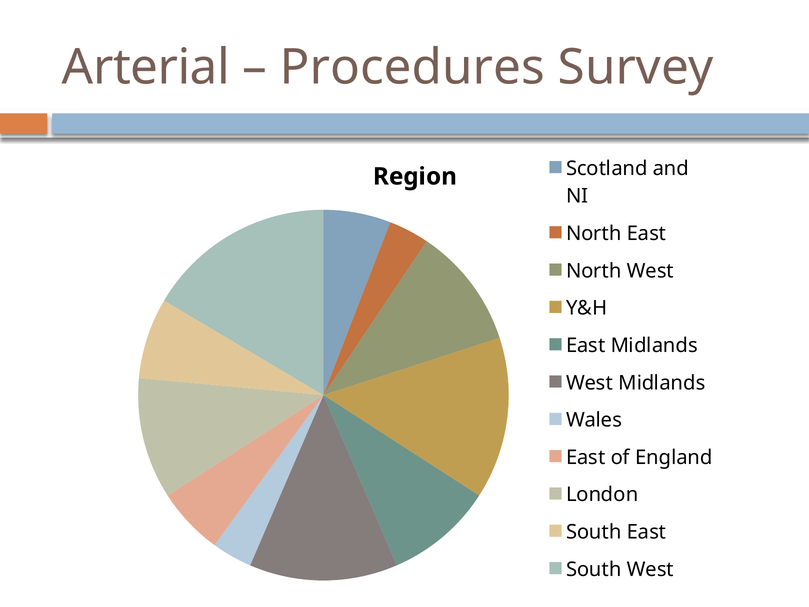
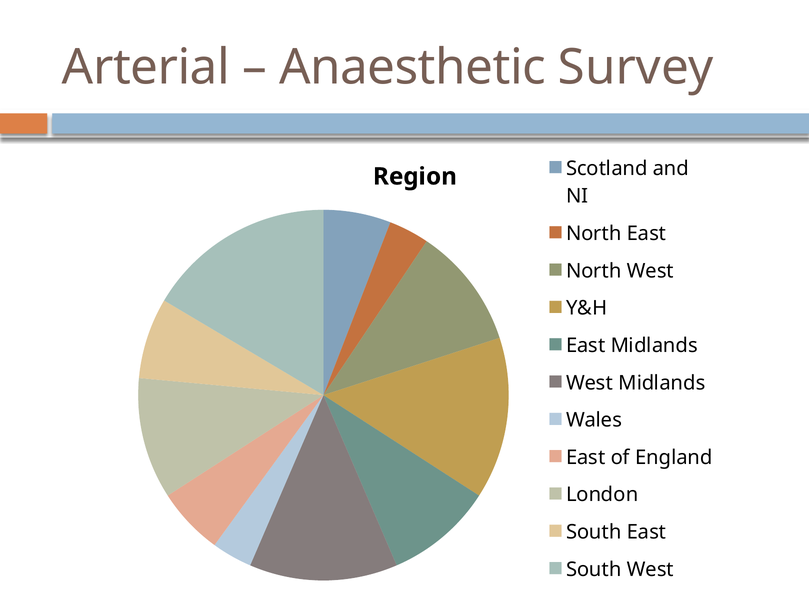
Procedures: Procedures -> Anaesthetic
